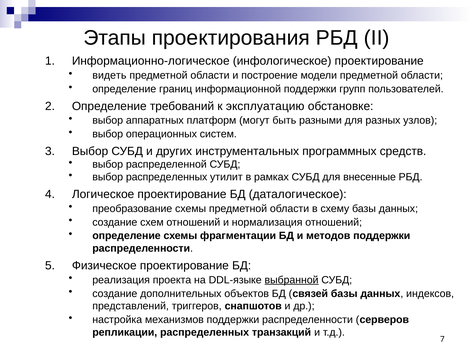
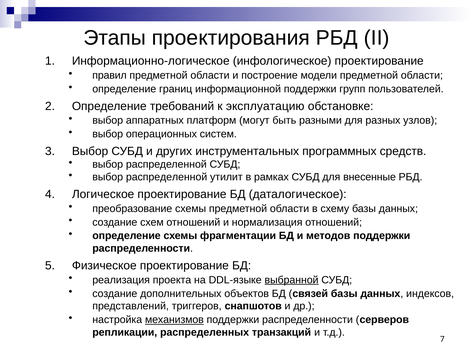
видеть: видеть -> правил
распределенных at (167, 177): распределенных -> распределенной
механизмов underline: none -> present
